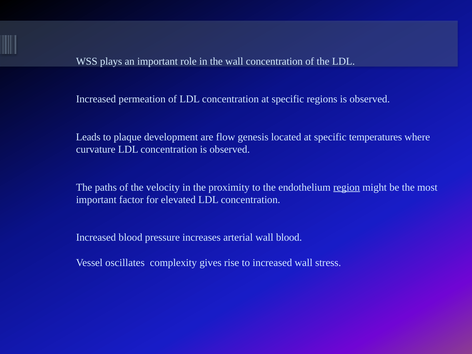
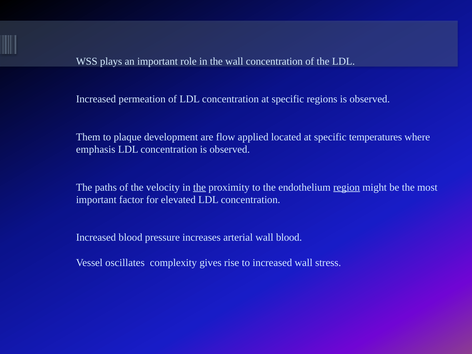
Leads: Leads -> Them
genesis: genesis -> applied
curvature: curvature -> emphasis
the at (200, 187) underline: none -> present
